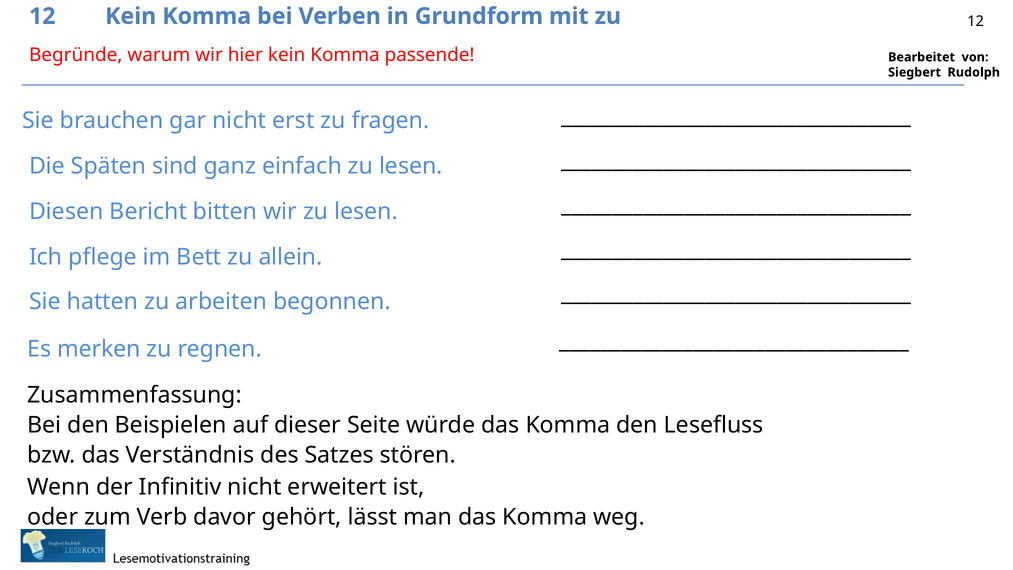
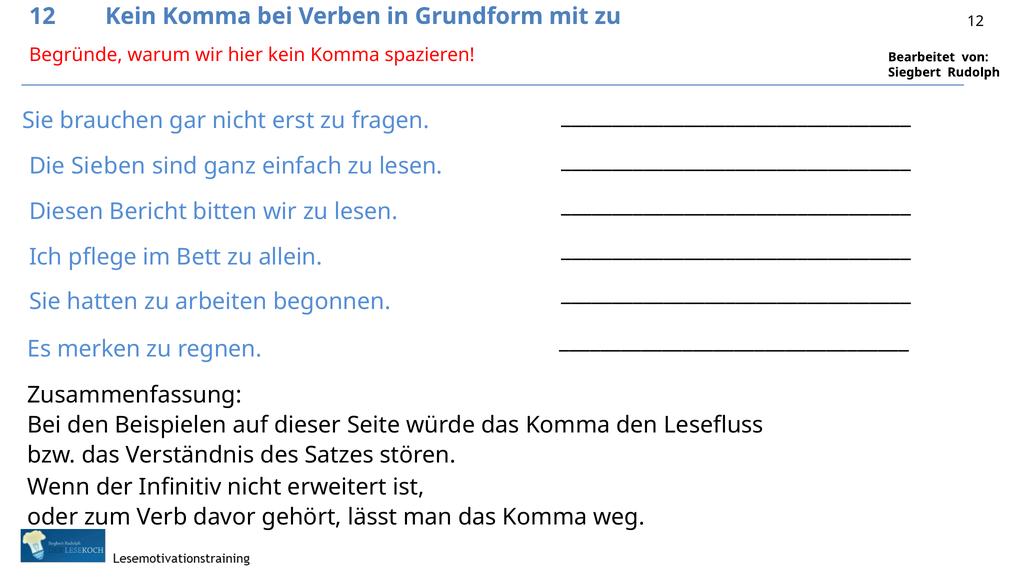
passende: passende -> spazieren
Späten: Späten -> Sieben
